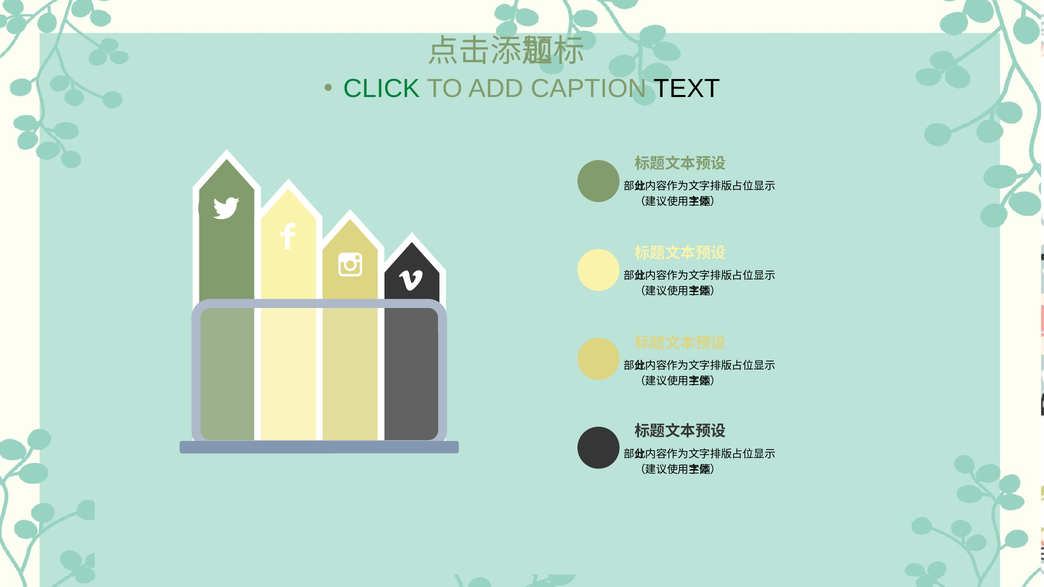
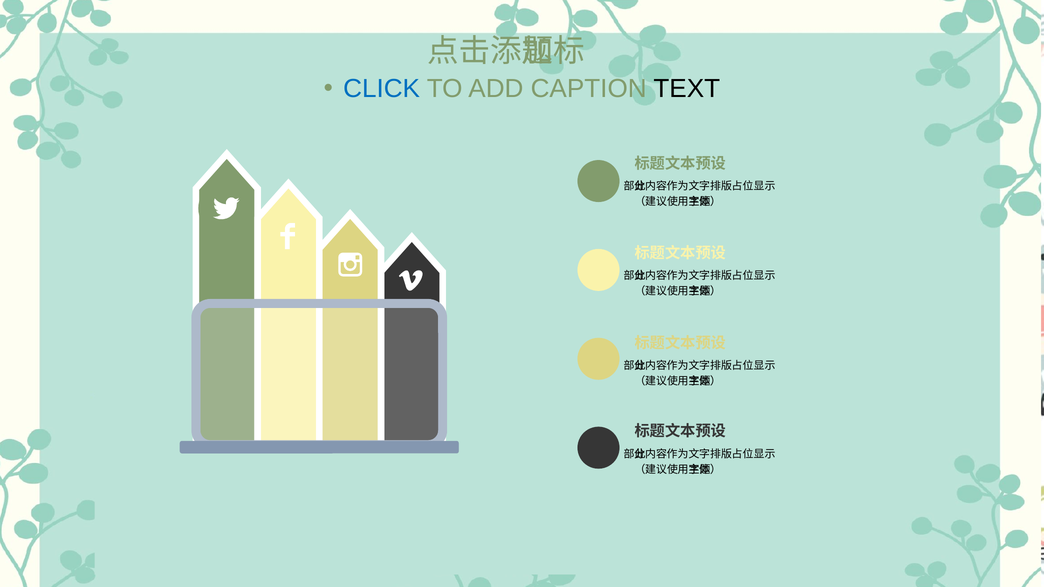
CLICK colour: green -> blue
